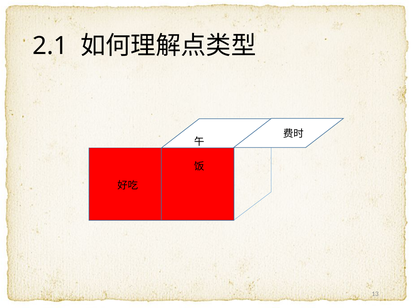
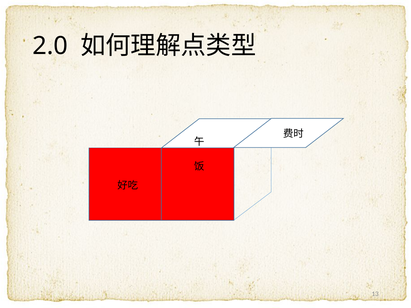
2.1: 2.1 -> 2.0
